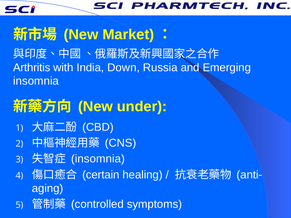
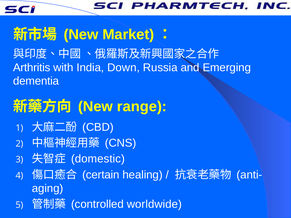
insomnia at (36, 81): insomnia -> dementia
under: under -> range
insomnia at (98, 159): insomnia -> domestic
symptoms: symptoms -> worldwide
